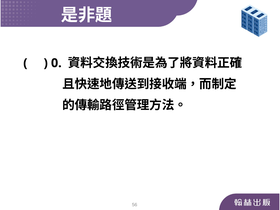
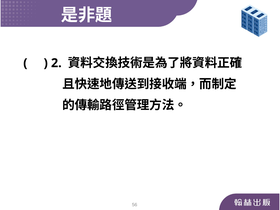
0: 0 -> 2
